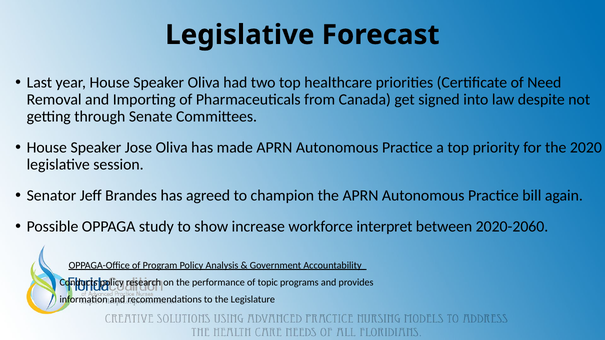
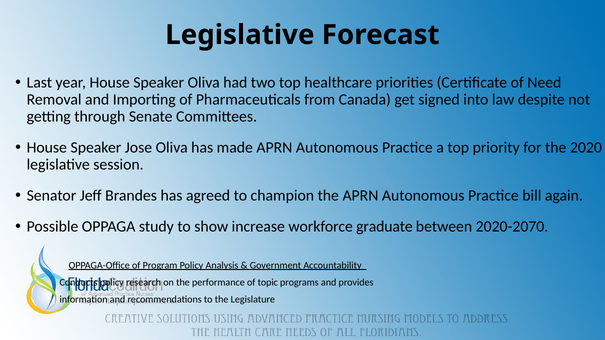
interpret: interpret -> graduate
2020-2060: 2020-2060 -> 2020-2070
